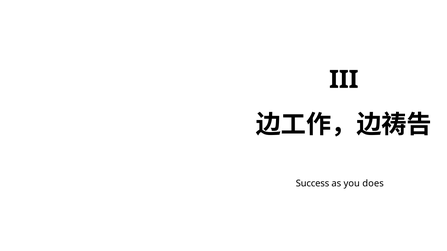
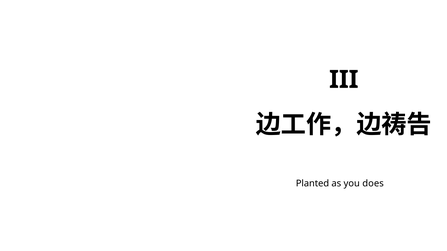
Success: Success -> Planted
